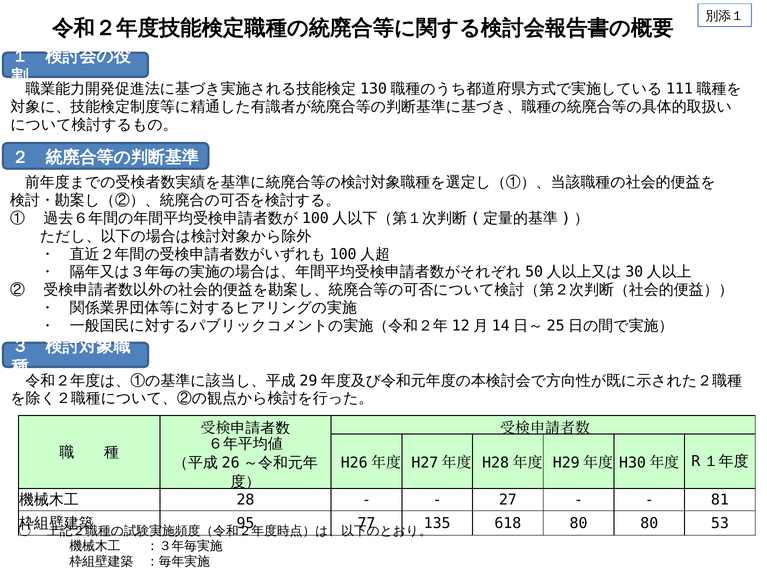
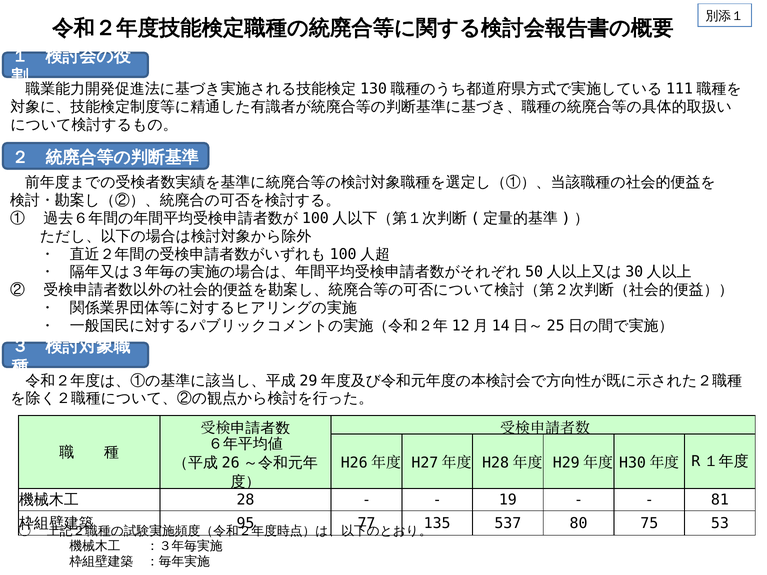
27: 27 -> 19
618: 618 -> 537
80 80: 80 -> 75
